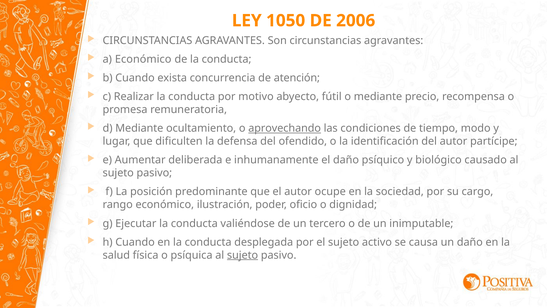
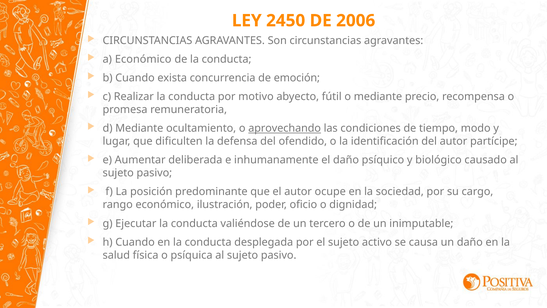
1050: 1050 -> 2450
atención: atención -> emoción
sujeto at (243, 255) underline: present -> none
